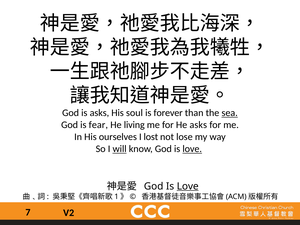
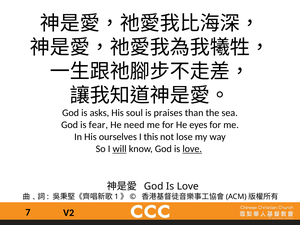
forever: forever -> praises
sea underline: present -> none
living: living -> need
He asks: asks -> eyes
lost: lost -> this
Love at (188, 186) underline: present -> none
